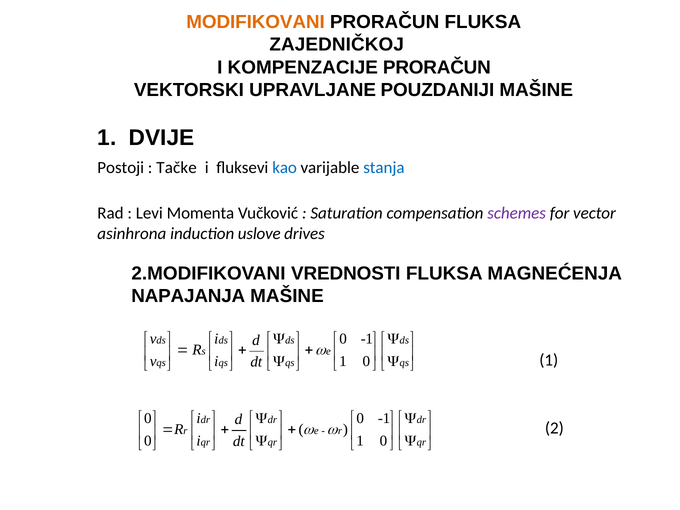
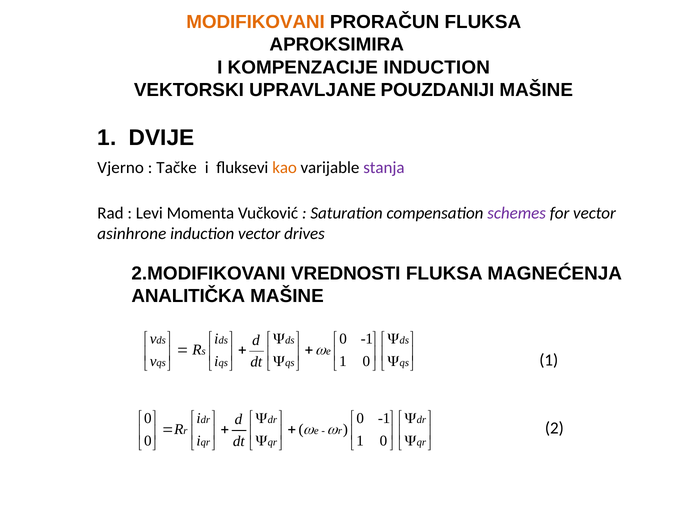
ZAJEDNIČKOJ: ZAJEDNIČKOJ -> APROKSIMIRA
KOMPENZACIJE PRORAČUN: PRORAČUN -> INDUCTION
Postoji: Postoji -> Vjerno
kao colour: blue -> orange
stanja colour: blue -> purple
asinhrona: asinhrona -> asinhrone
induction uslove: uslove -> vector
NAPAJANJA: NAPAJANJA -> ANALITIČKA
